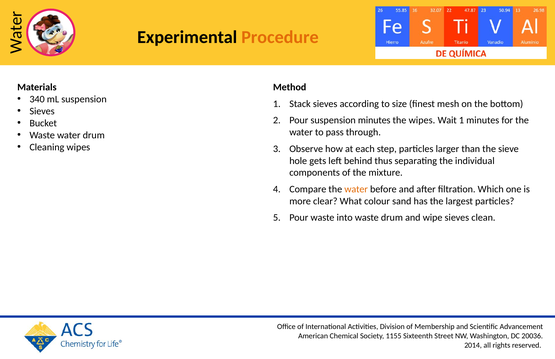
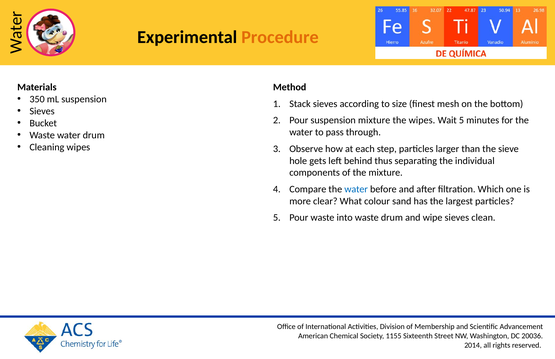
340: 340 -> 350
suspension minutes: minutes -> mixture
Wait 1: 1 -> 5
water at (356, 189) colour: orange -> blue
